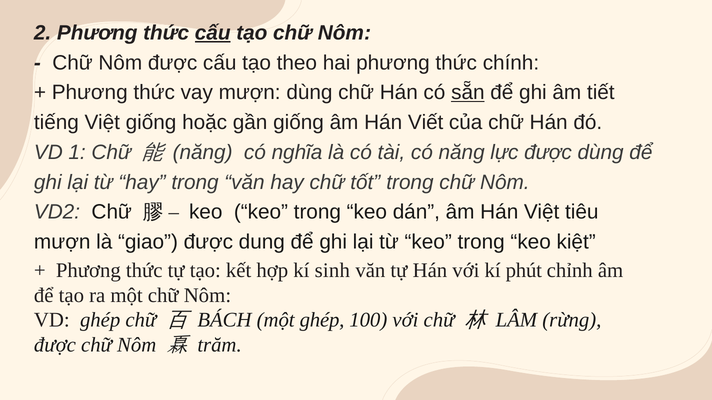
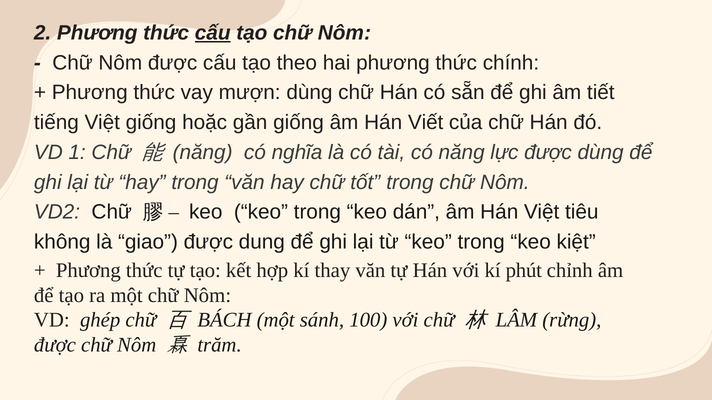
sẵn underline: present -> none
mượn at (62, 242): mượn -> không
sinh: sinh -> thay
một ghép: ghép -> sánh
